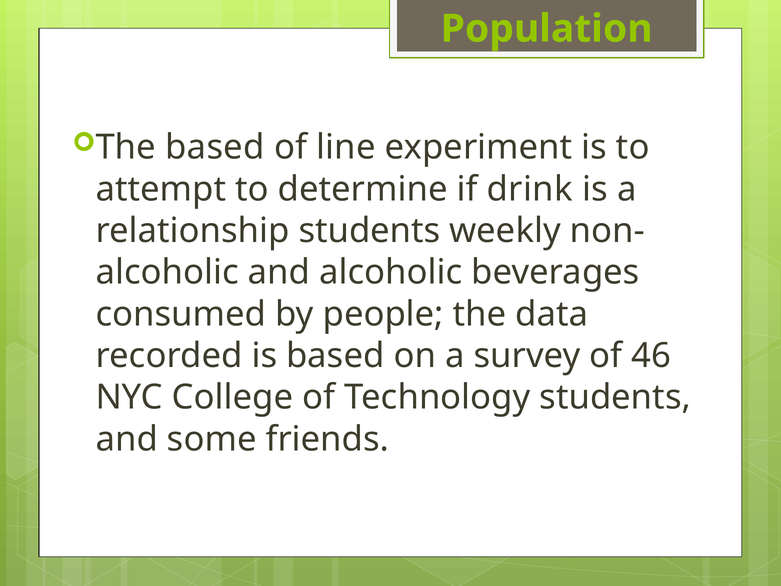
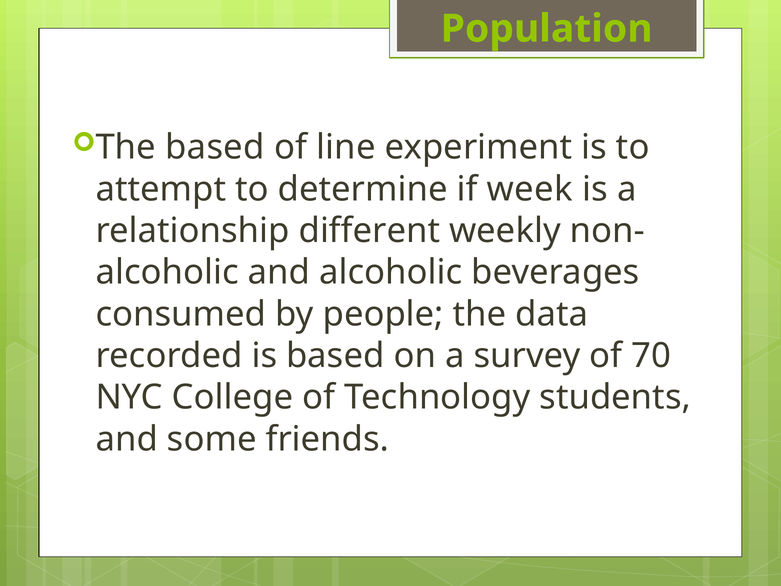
drink: drink -> week
relationship students: students -> different
46: 46 -> 70
